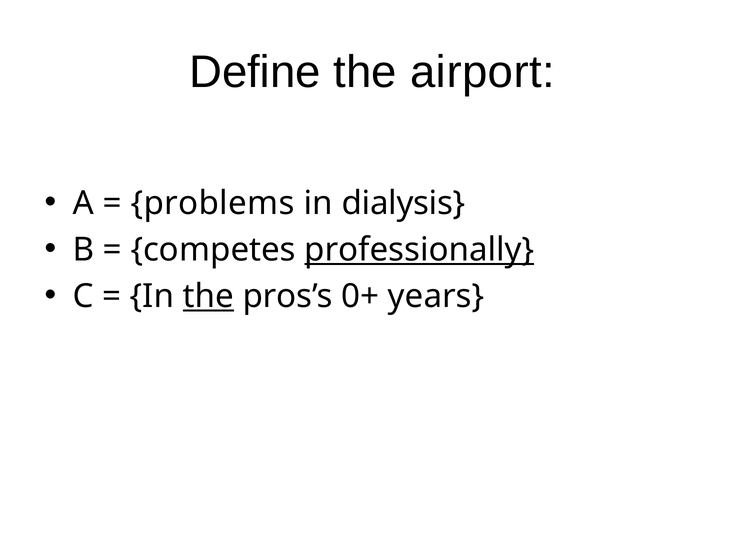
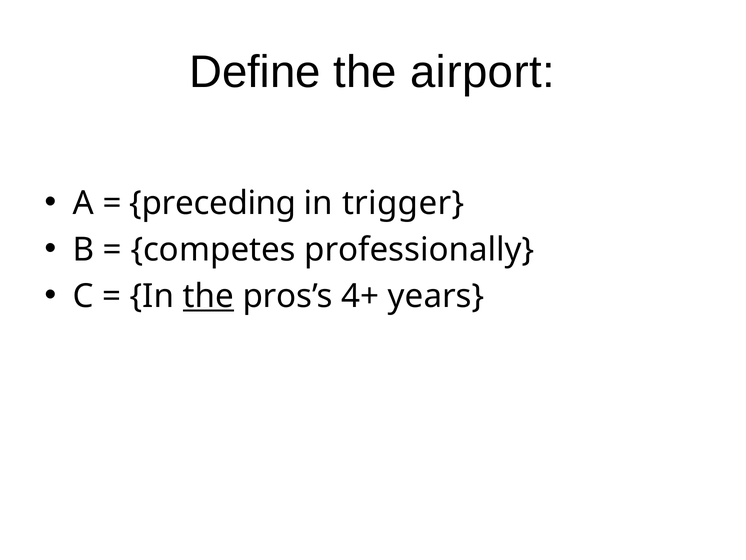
problems: problems -> preceding
dialysis: dialysis -> trigger
professionally underline: present -> none
0+: 0+ -> 4+
